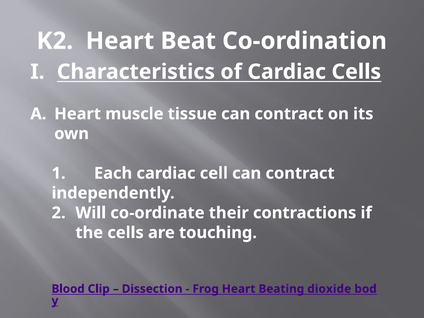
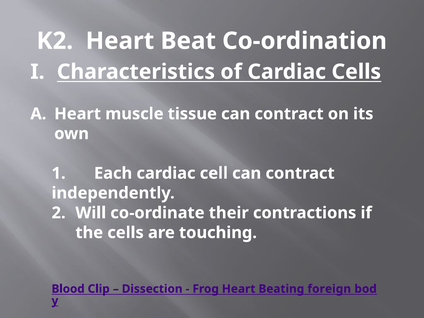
dioxide: dioxide -> foreign
